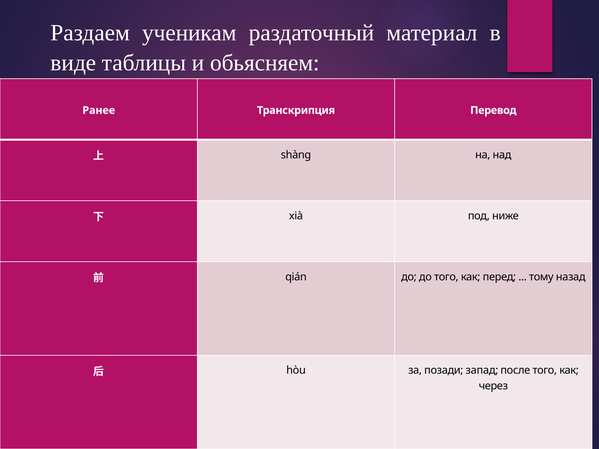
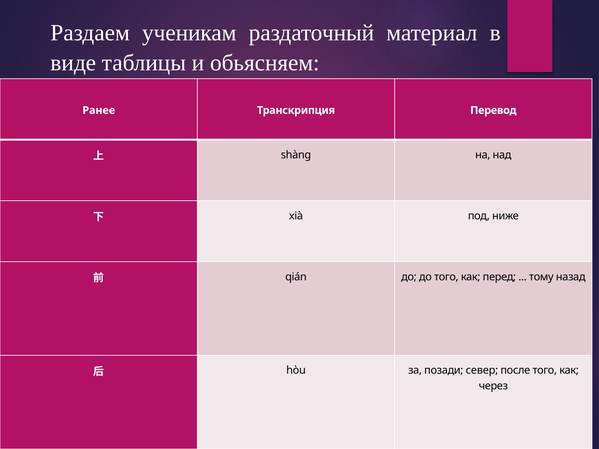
запад: запад -> север
